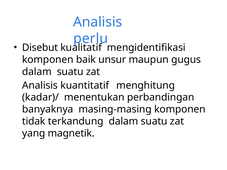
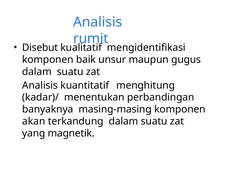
perlu: perlu -> rumit
tidak: tidak -> akan
